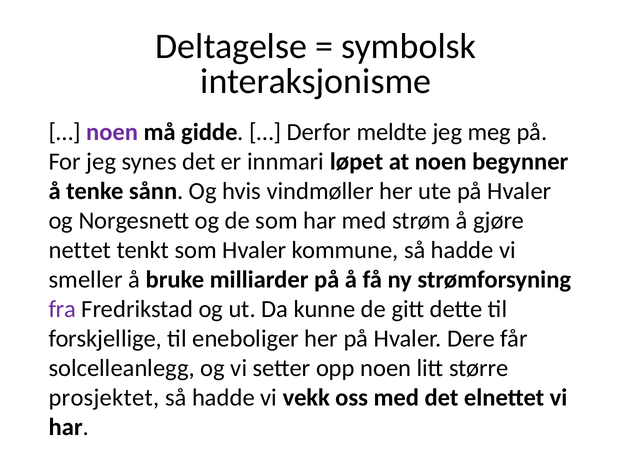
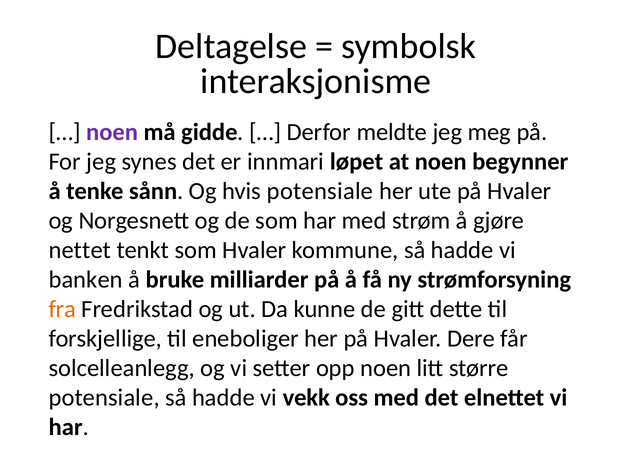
hvis vindmøller: vindmøller -> potensiale
smeller: smeller -> banken
fra colour: purple -> orange
prosjektet at (104, 398): prosjektet -> potensiale
